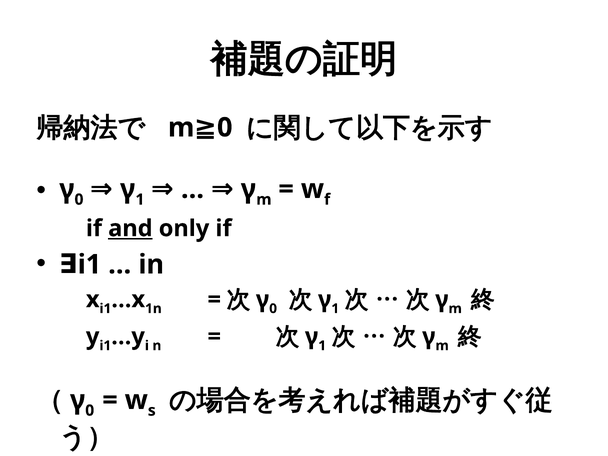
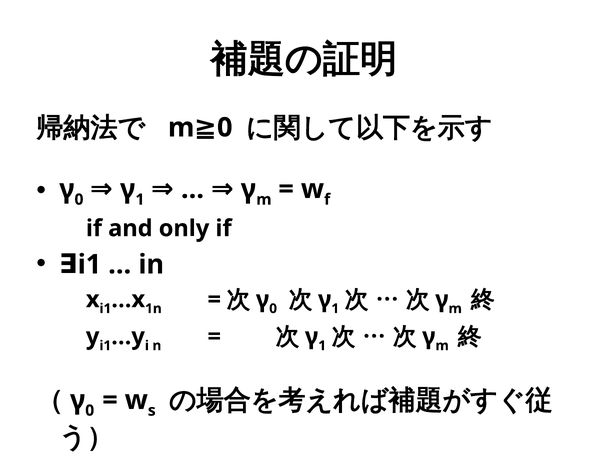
and underline: present -> none
